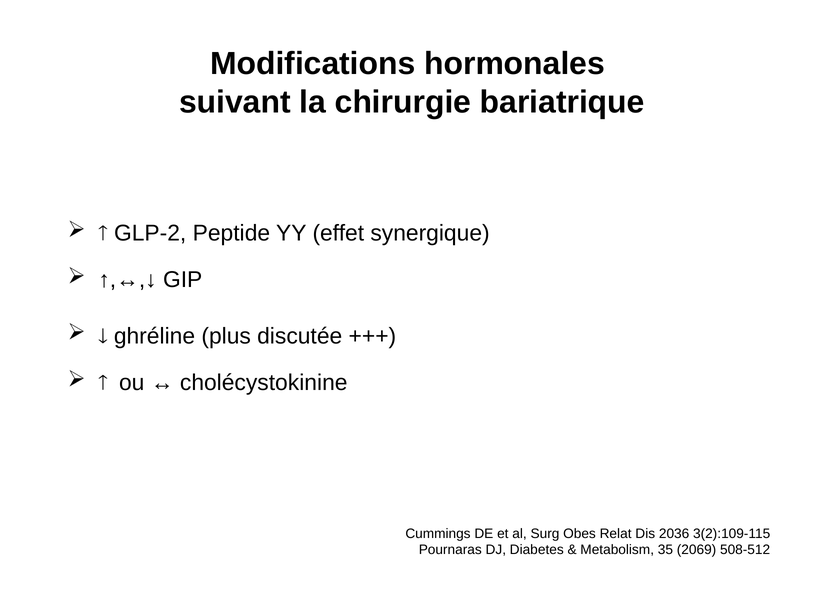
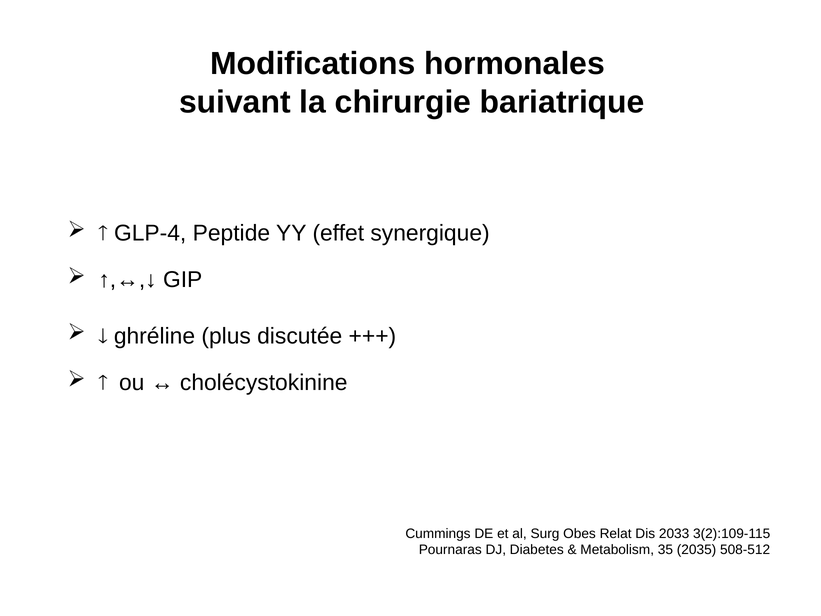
GLP-2: GLP-2 -> GLP-4
2036: 2036 -> 2033
2069: 2069 -> 2035
